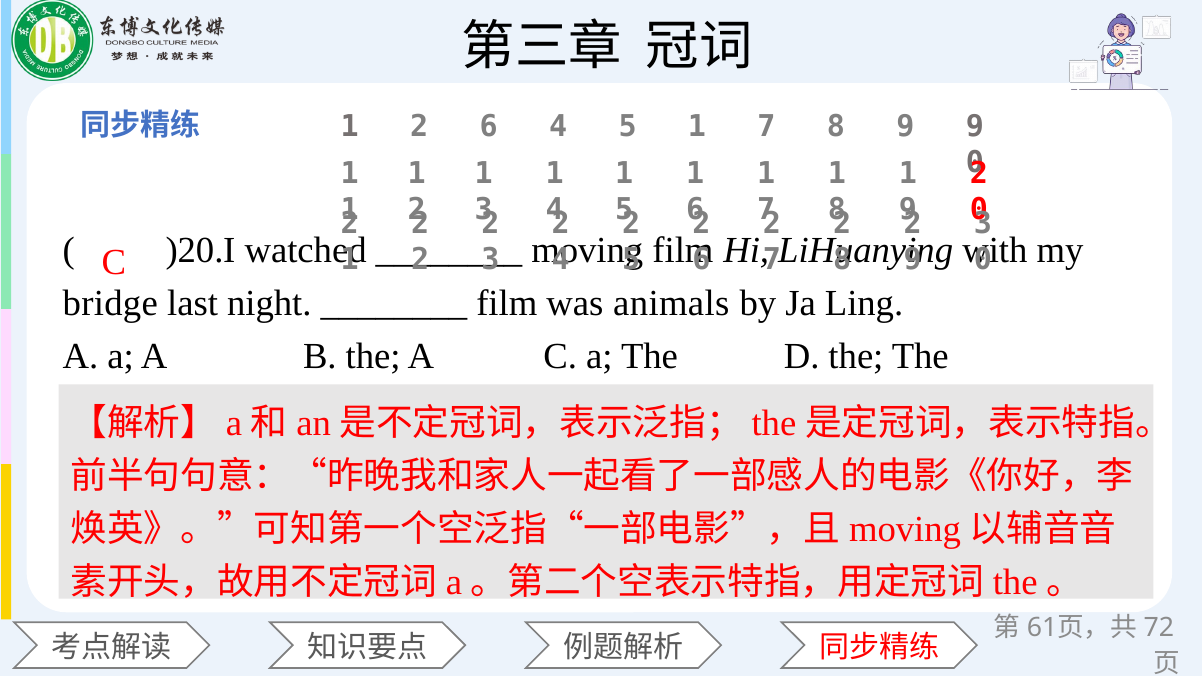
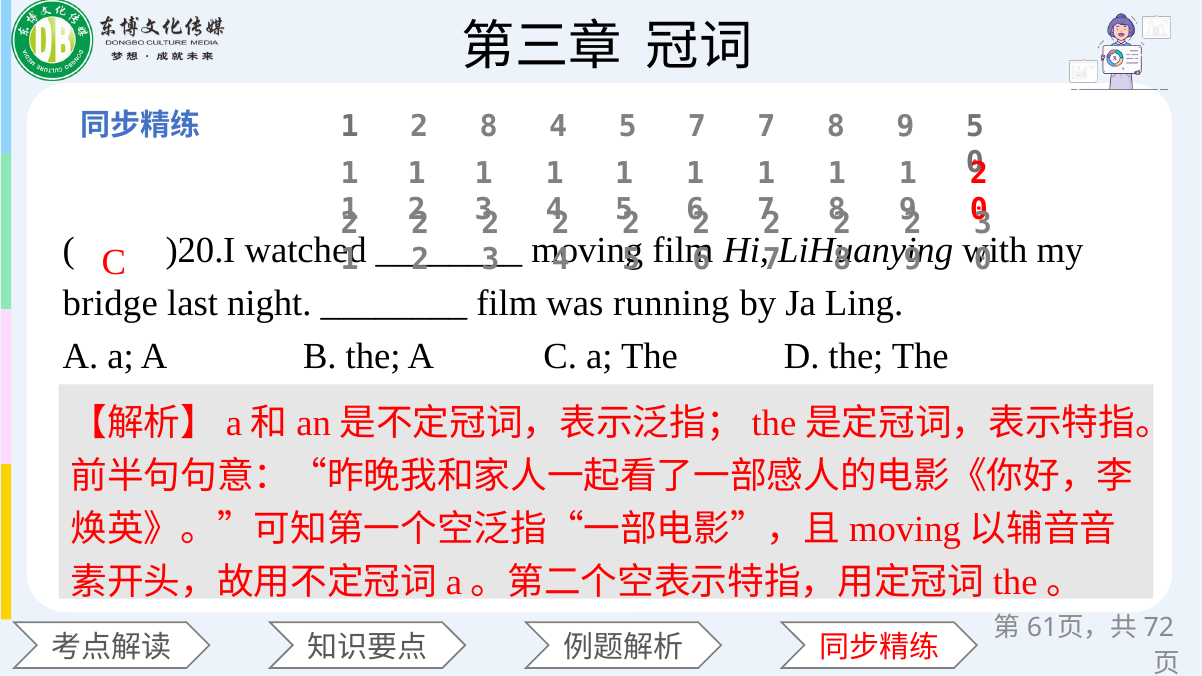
1 2 6: 6 -> 8
4 5 1: 1 -> 7
9 9: 9 -> 5
animals: animals -> running
